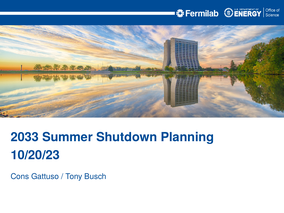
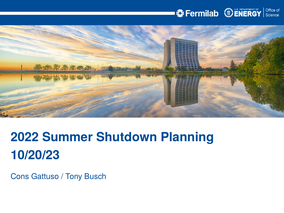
2033: 2033 -> 2022
